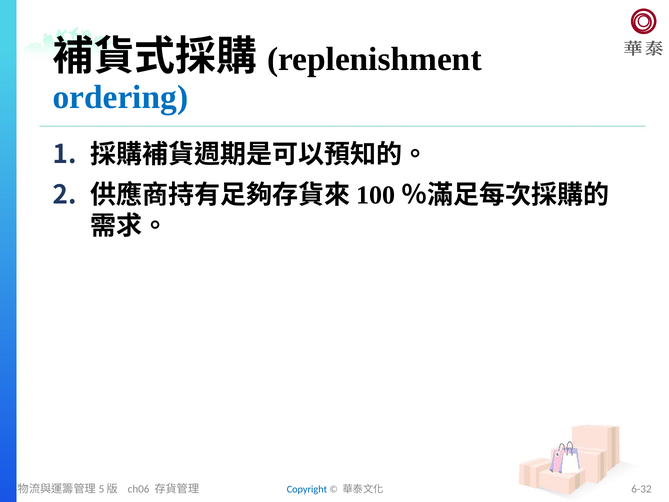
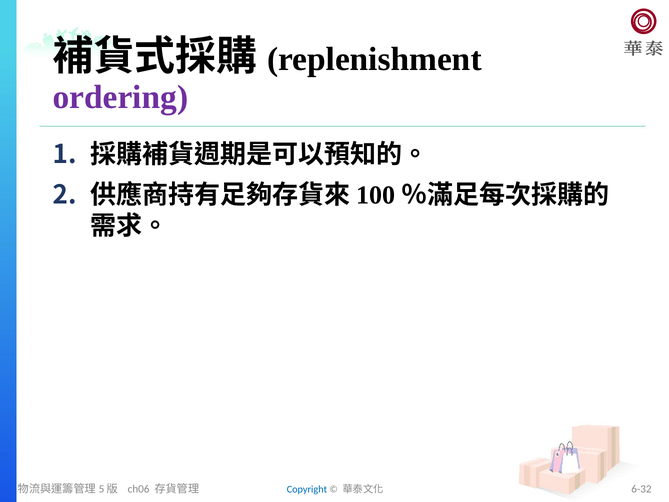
ordering colour: blue -> purple
